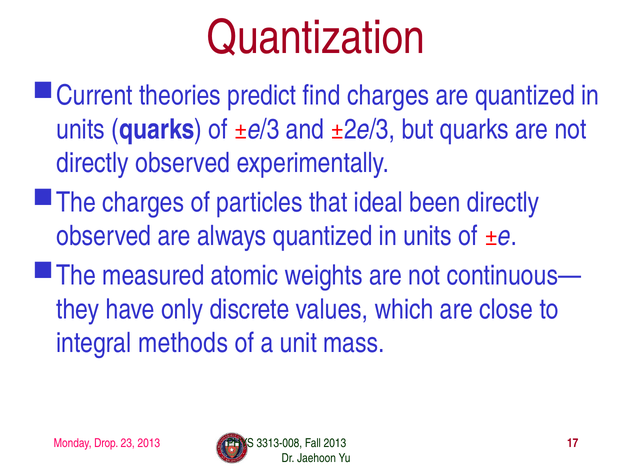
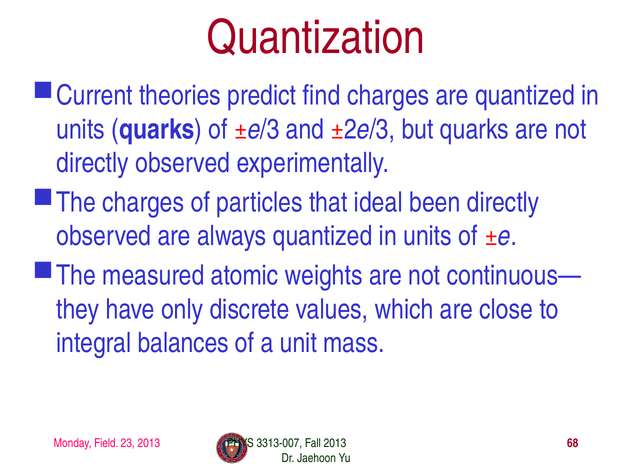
methods: methods -> balances
Drop: Drop -> Field
3313-008: 3313-008 -> 3313-007
17: 17 -> 68
